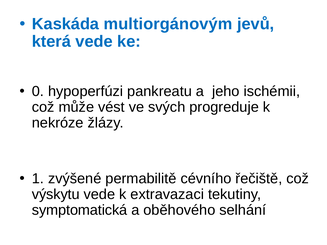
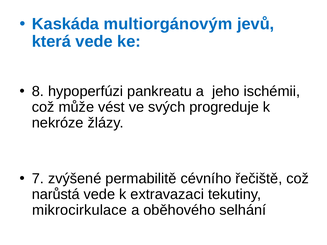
0: 0 -> 8
1: 1 -> 7
výskytu: výskytu -> narůstá
symptomatická: symptomatická -> mikrocirkulace
